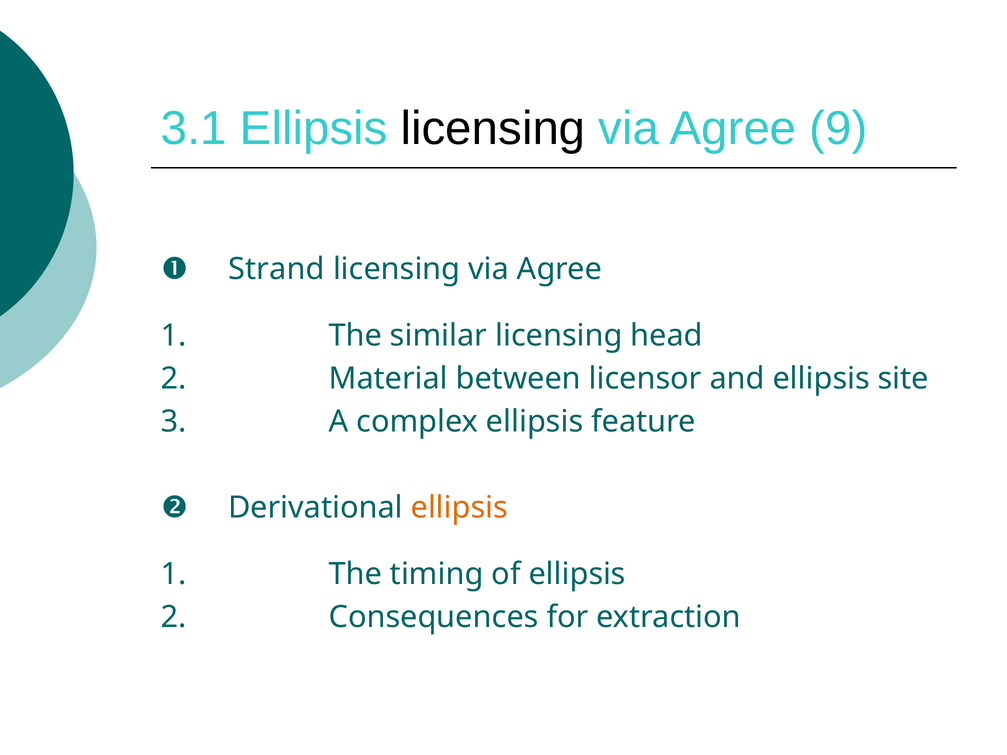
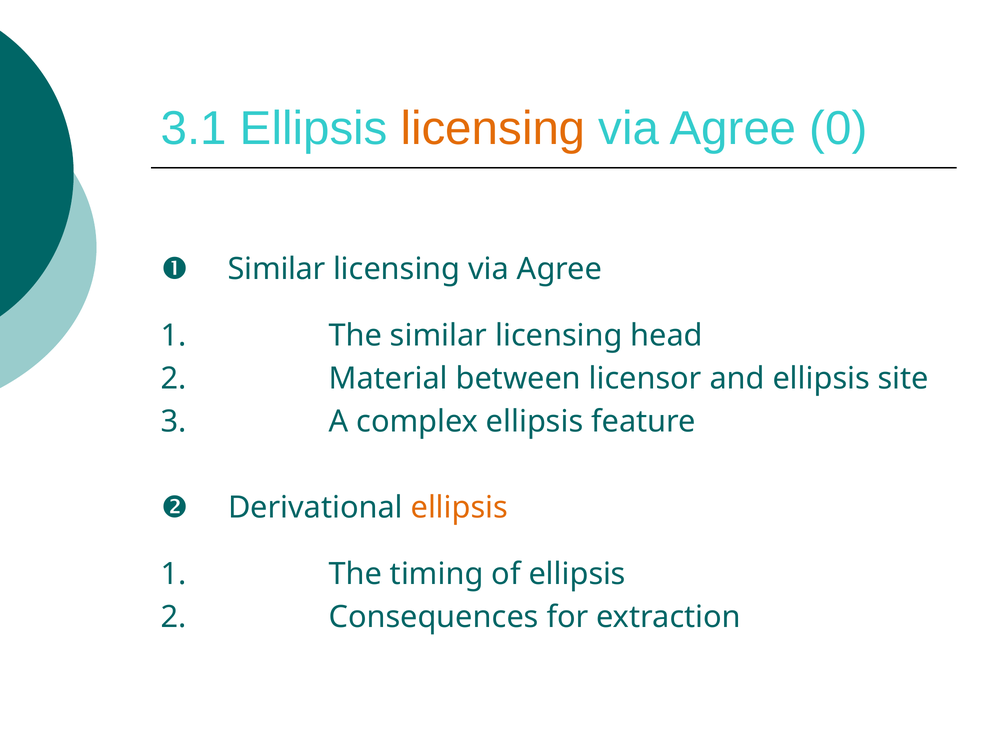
licensing at (493, 129) colour: black -> orange
9: 9 -> 0
Strand at (276, 269): Strand -> Similar
